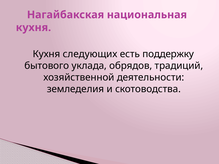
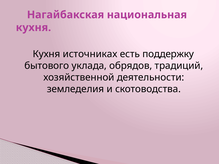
следующих: следующих -> источниках
